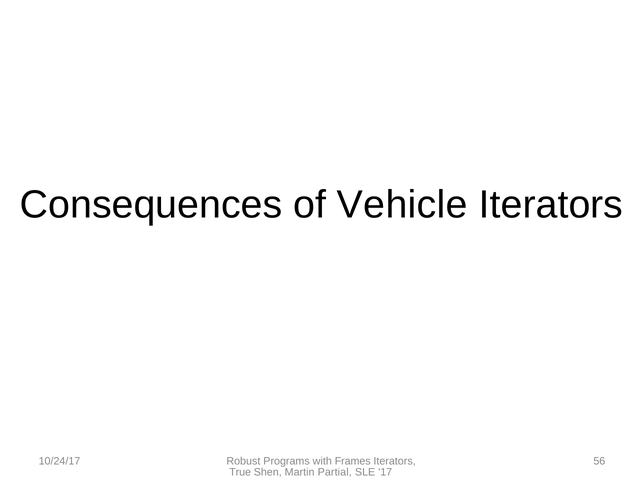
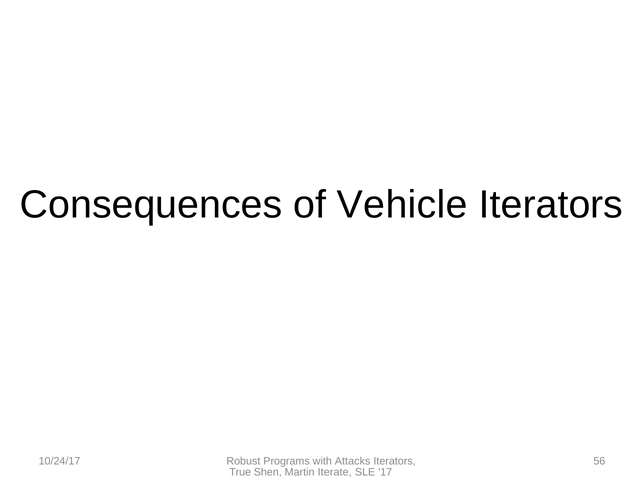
Frames: Frames -> Attacks
Partial: Partial -> Iterate
